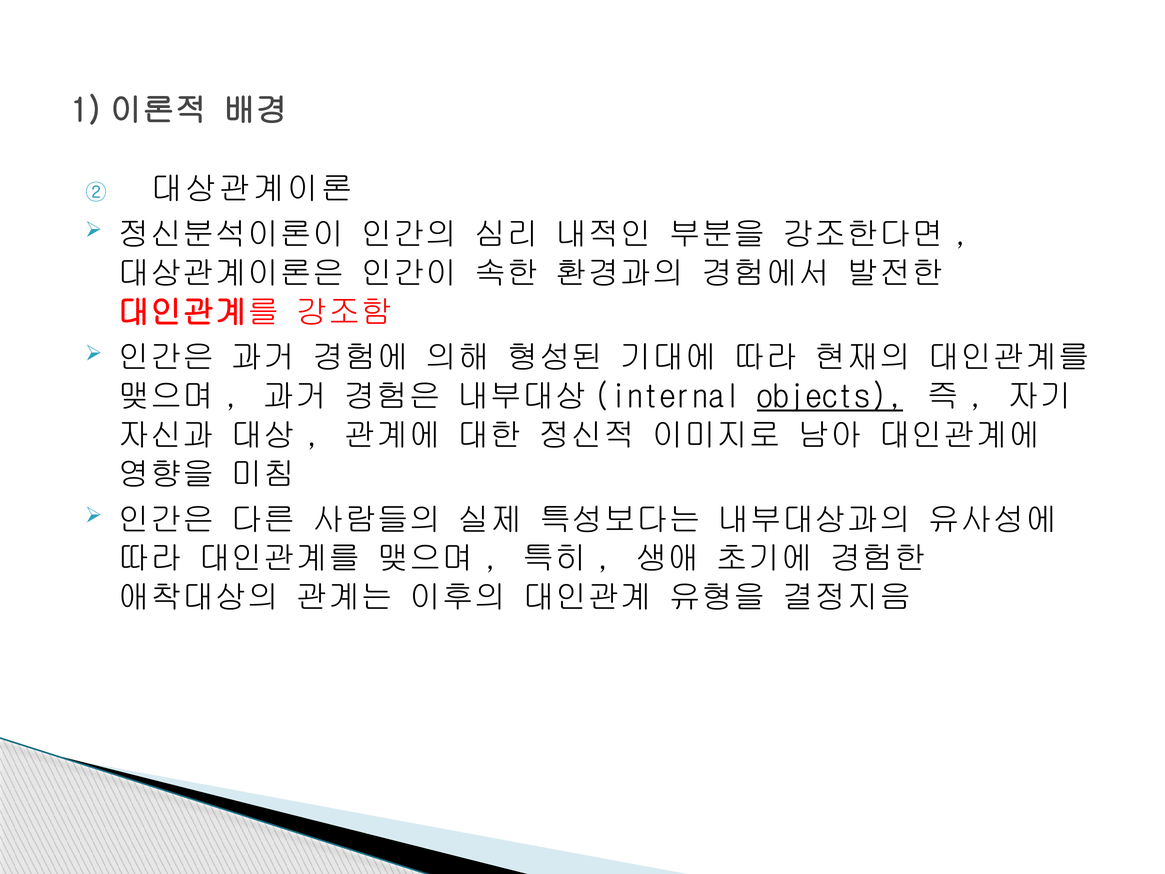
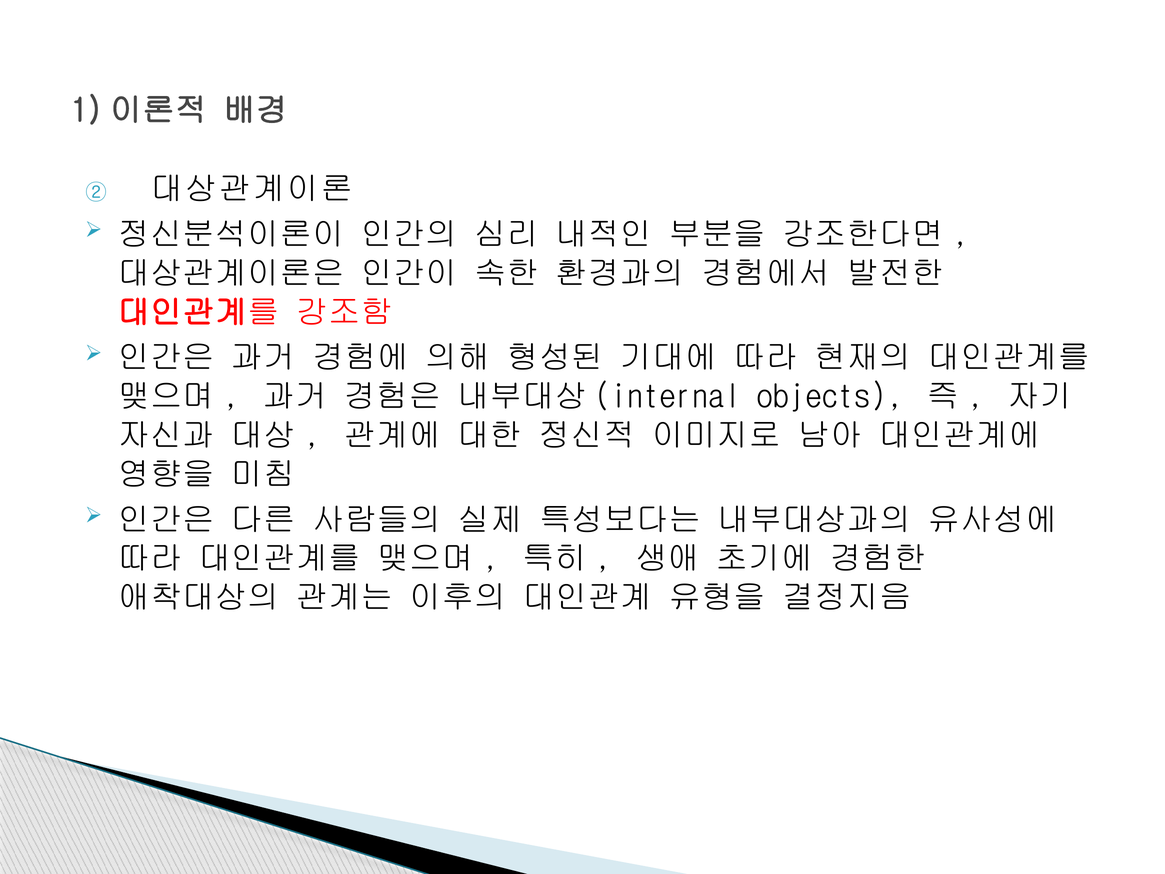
objects underline: present -> none
